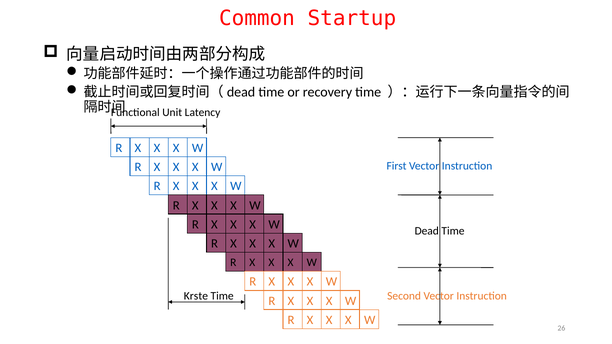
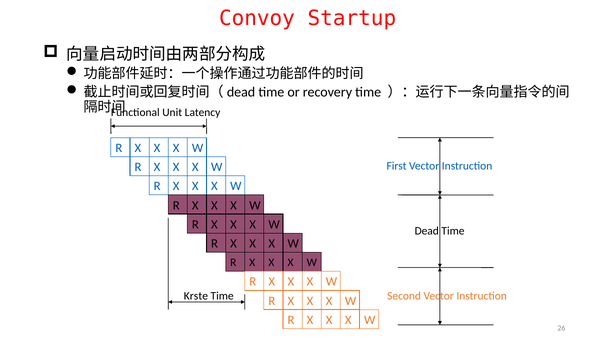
Common: Common -> Convoy
